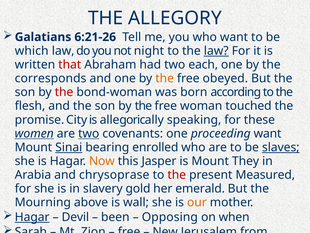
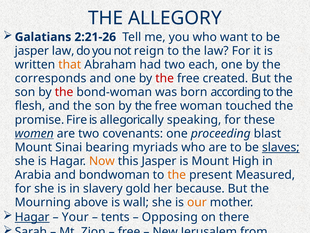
6:21-26: 6:21-26 -> 2:21-26
which at (32, 51): which -> jasper
night: night -> reign
law at (216, 51) underline: present -> none
that colour: red -> orange
the at (165, 78) colour: orange -> red
obeyed: obeyed -> created
City: City -> Fire
two at (89, 133) underline: present -> none
proceeding want: want -> blast
Sinai underline: present -> none
enrolled: enrolled -> myriads
They: They -> High
chrysoprase: chrysoprase -> bondwoman
the at (177, 175) colour: red -> orange
emerald: emerald -> because
Devil: Devil -> Your
been: been -> tents
when: when -> there
